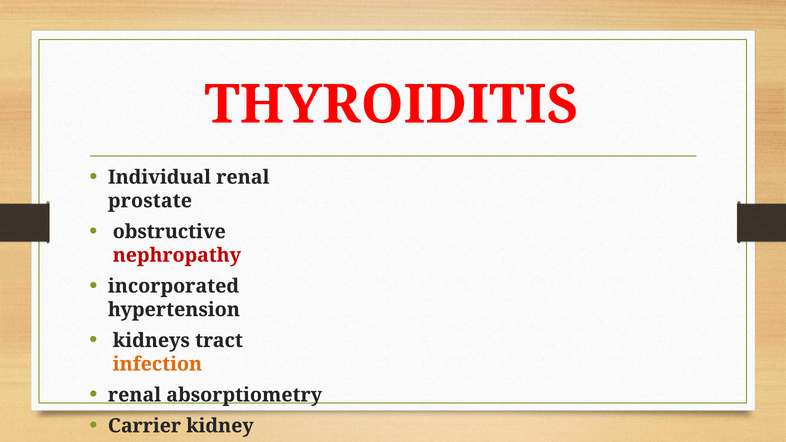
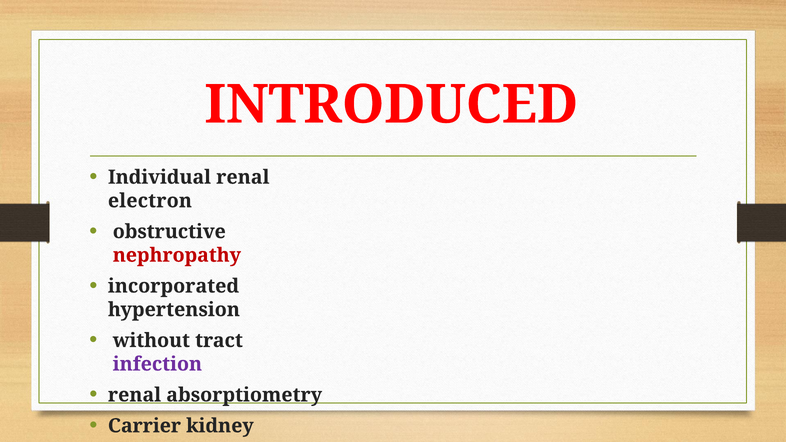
THYROIDITIS: THYROIDITIS -> INTRODUCED
prostate: prostate -> electron
kidneys: kidneys -> without
infection colour: orange -> purple
